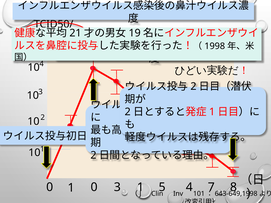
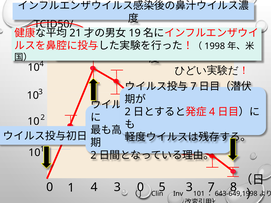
2 at (193, 87): 2 -> 7
1 at (212, 112): 1 -> 4
1 0: 0 -> 4
3 1: 1 -> 0
5 4: 4 -> 3
